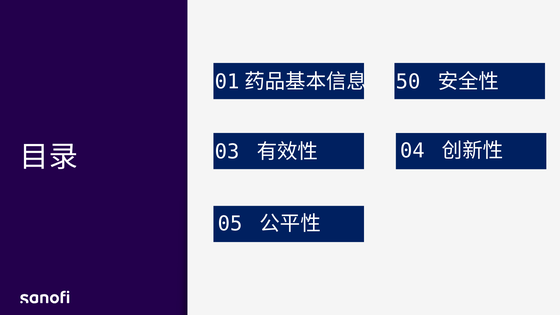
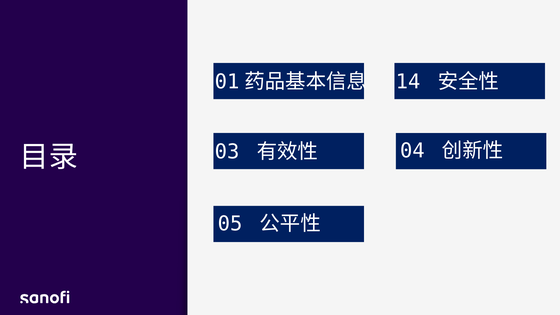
50: 50 -> 14
